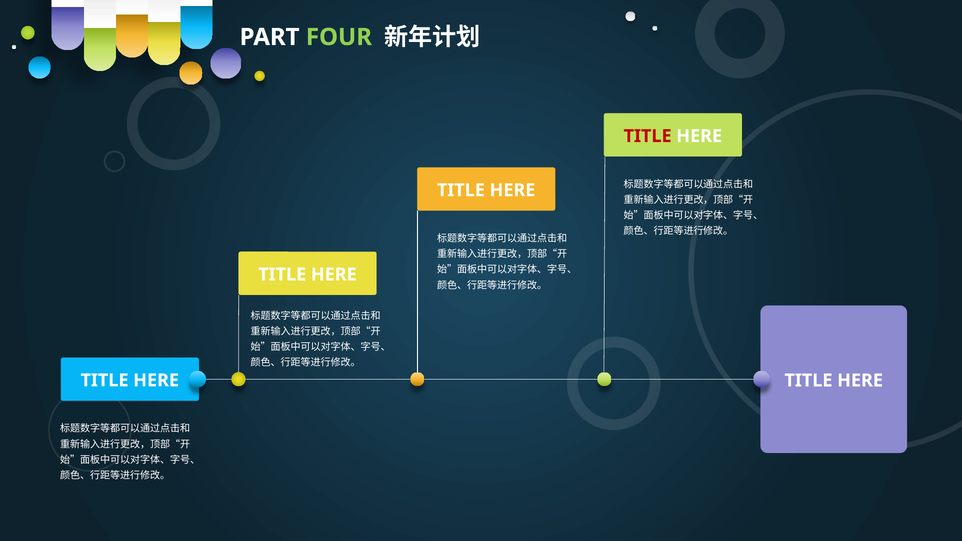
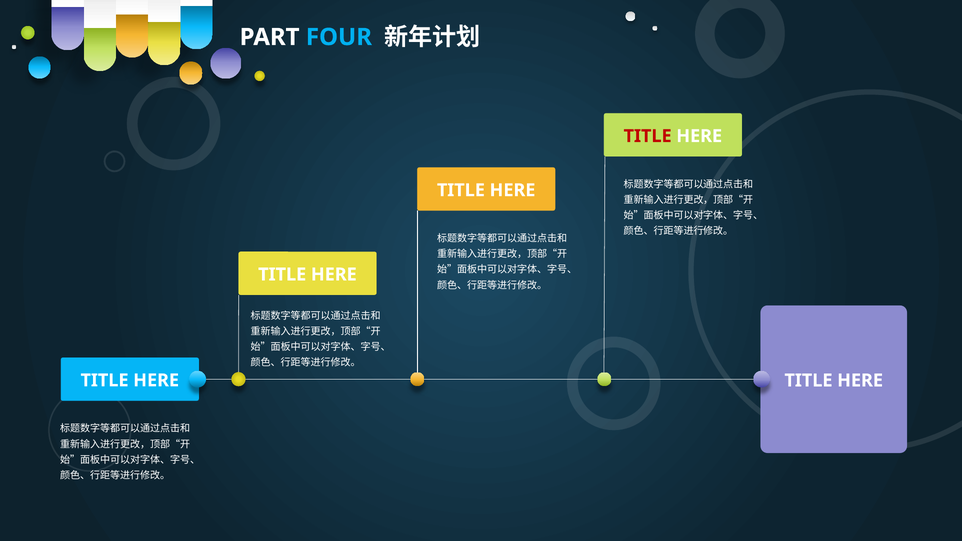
FOUR colour: light green -> light blue
